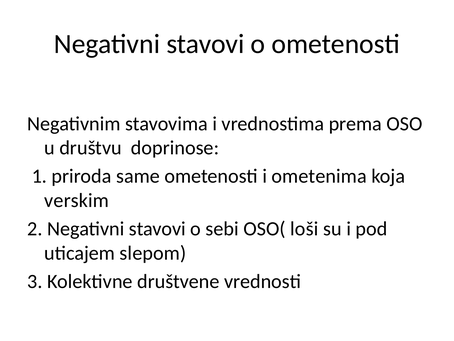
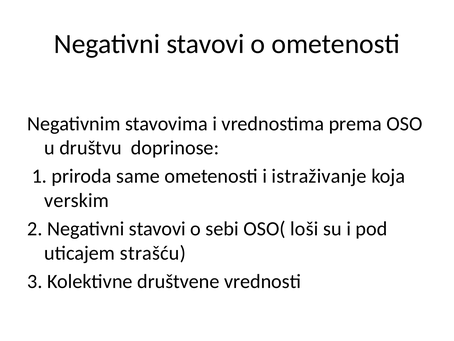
ometenima: ometenima -> istraživanje
slepom: slepom -> strašću
